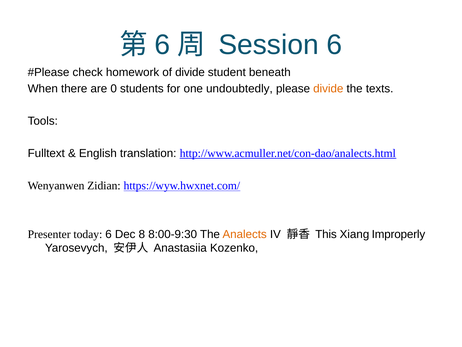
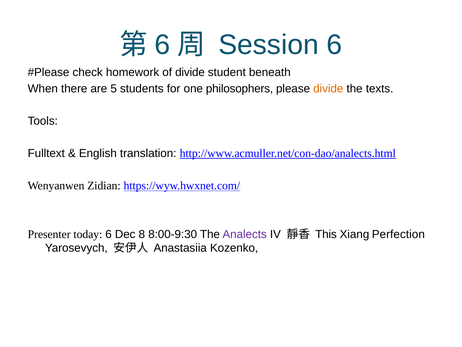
0: 0 -> 5
undoubtedly: undoubtedly -> philosophers
Analects colour: orange -> purple
Improperly: Improperly -> Perfection
